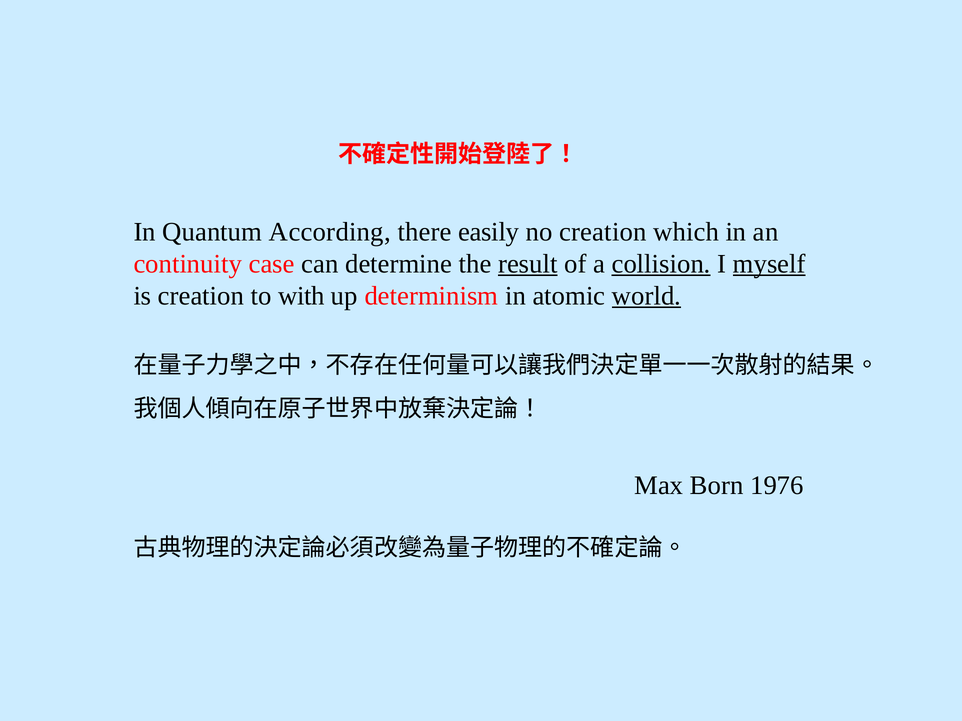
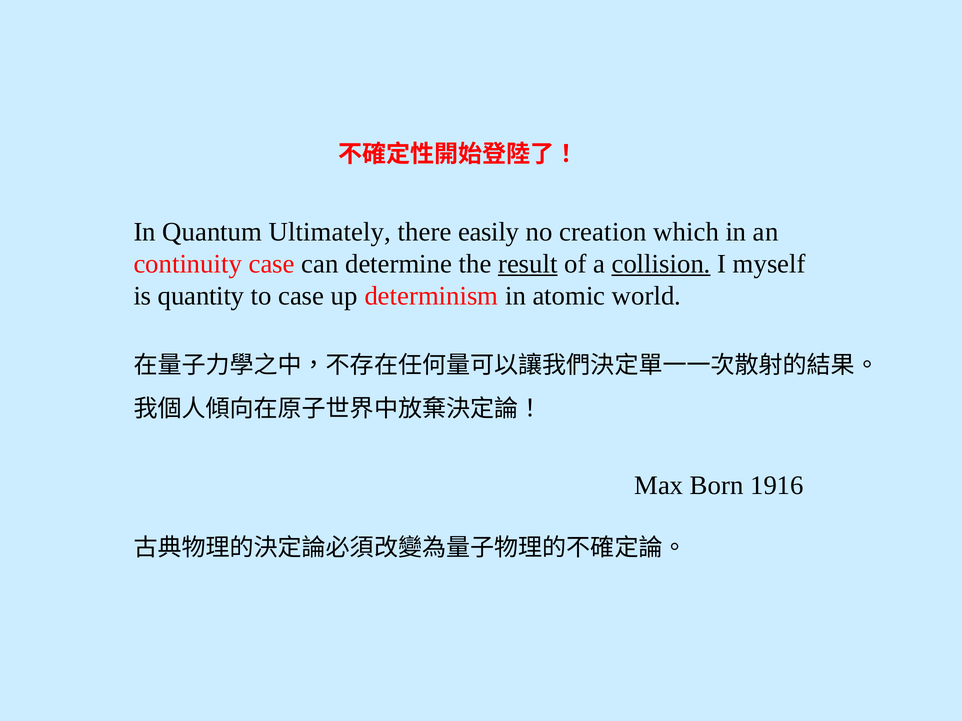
According: According -> Ultimately
myself underline: present -> none
is creation: creation -> quantity
to with: with -> case
world underline: present -> none
1976: 1976 -> 1916
